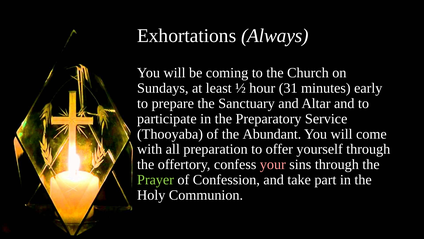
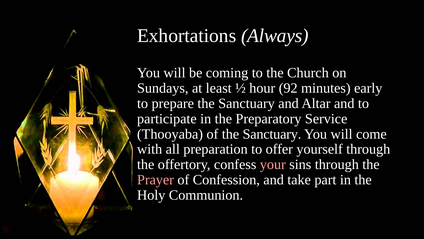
31: 31 -> 92
of the Abundant: Abundant -> Sanctuary
Prayer colour: light green -> pink
